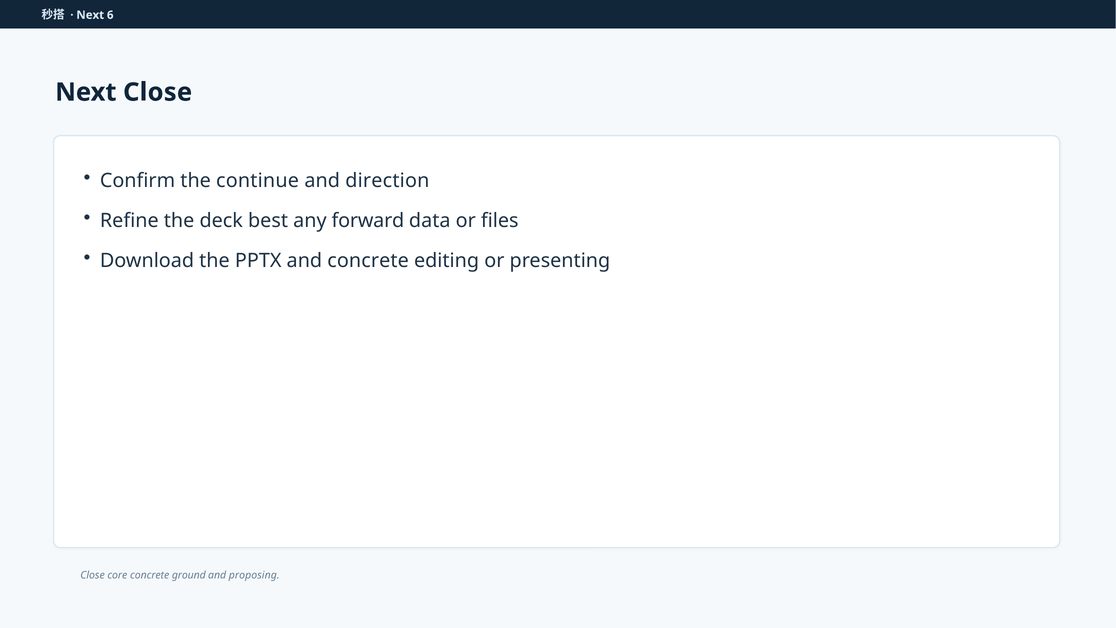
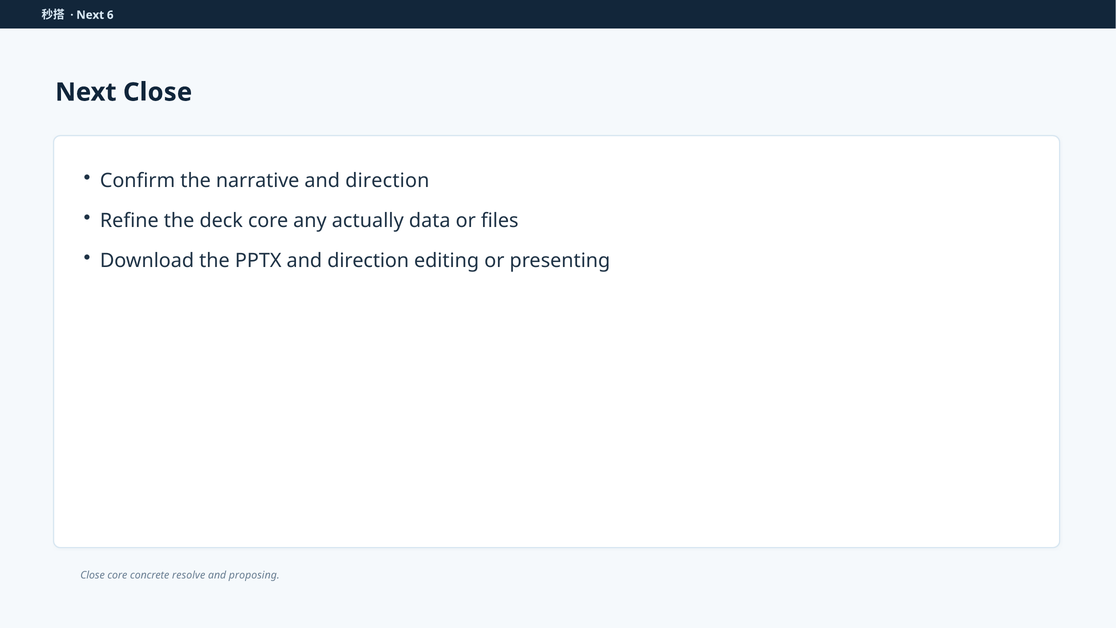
continue: continue -> narrative
deck best: best -> core
forward: forward -> actually
PPTX and concrete: concrete -> direction
ground: ground -> resolve
